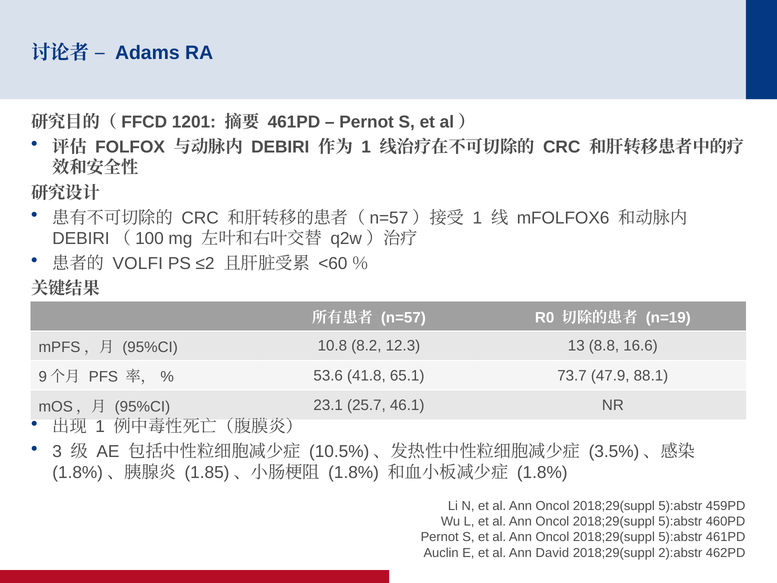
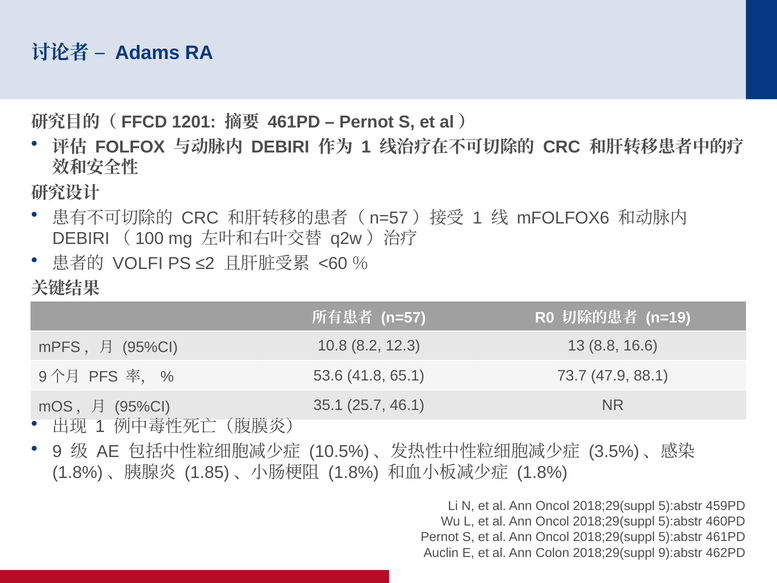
23.1: 23.1 -> 35.1
3: 3 -> 9
David: David -> Colon
2):abstr: 2):abstr -> 9):abstr
